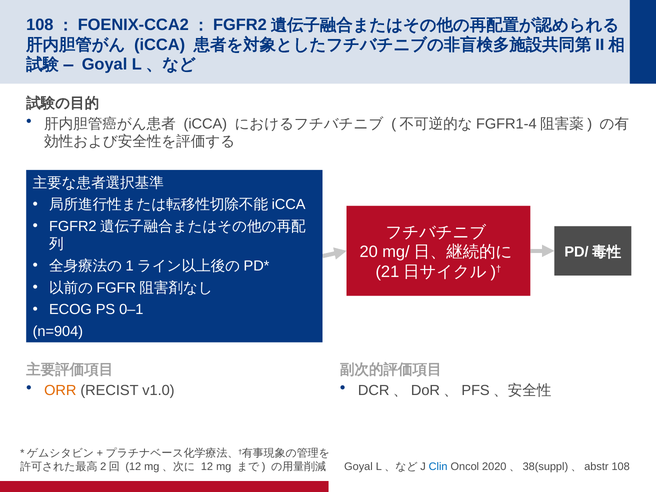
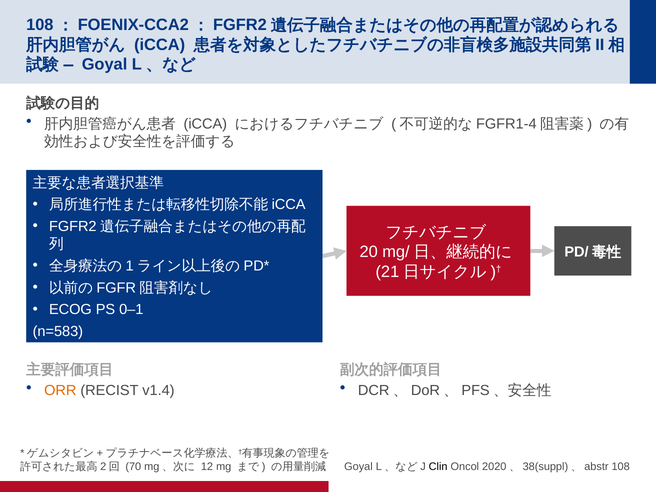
n=904: n=904 -> n=583
v1.0: v1.0 -> v1.4
12 at (133, 466): 12 -> 70
Clin colour: blue -> black
